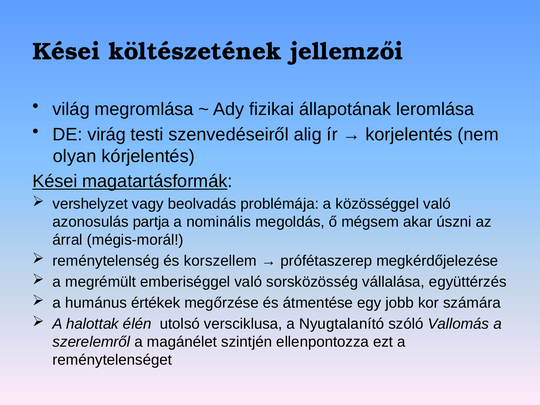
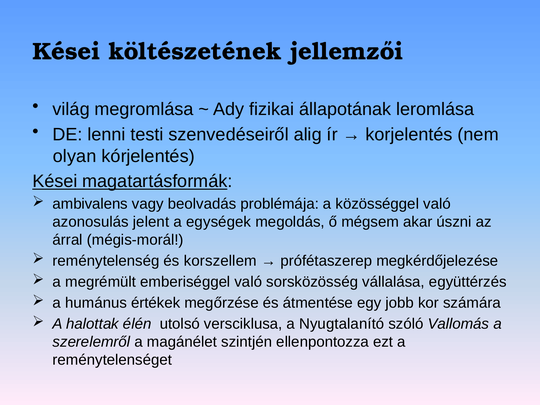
virág: virág -> lenni
vershelyzet: vershelyzet -> ambivalens
partja: partja -> jelent
nominális: nominális -> egységek
